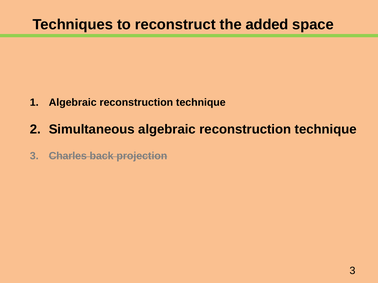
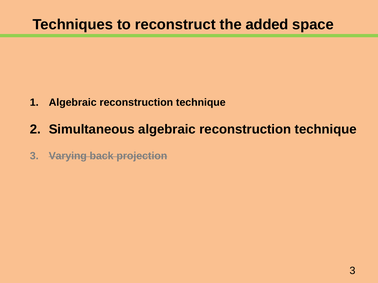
Charles: Charles -> Varying
